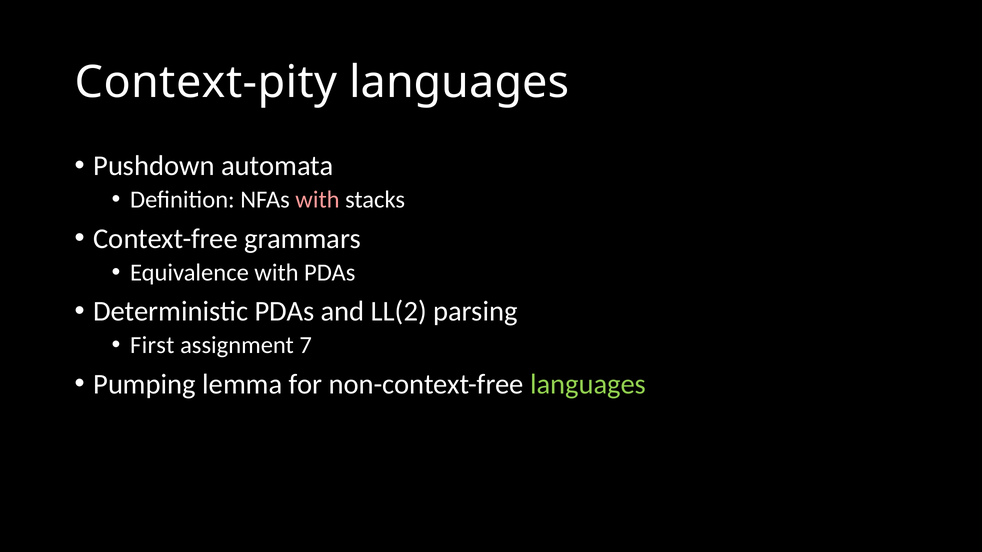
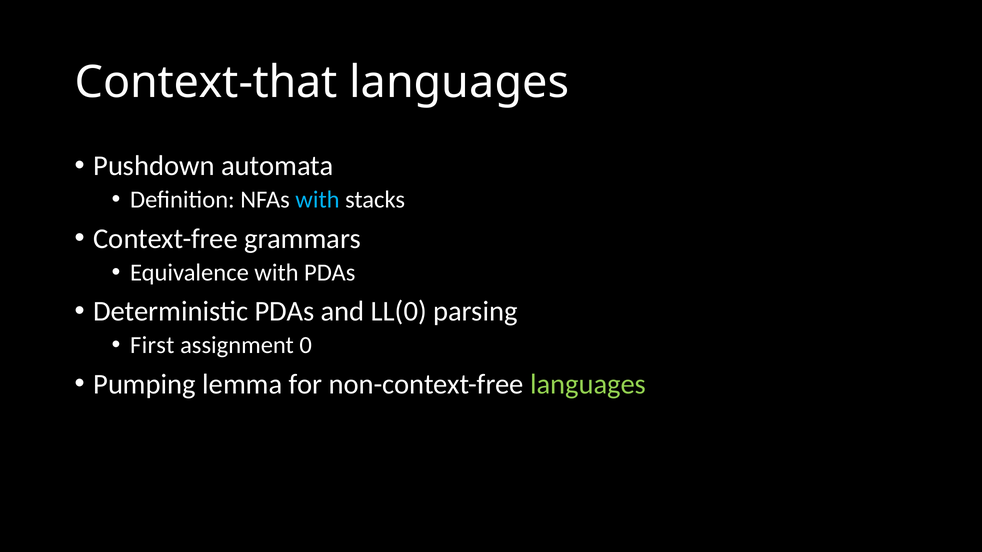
Context-pity: Context-pity -> Context-that
with at (317, 200) colour: pink -> light blue
LL(2: LL(2 -> LL(0
7: 7 -> 0
